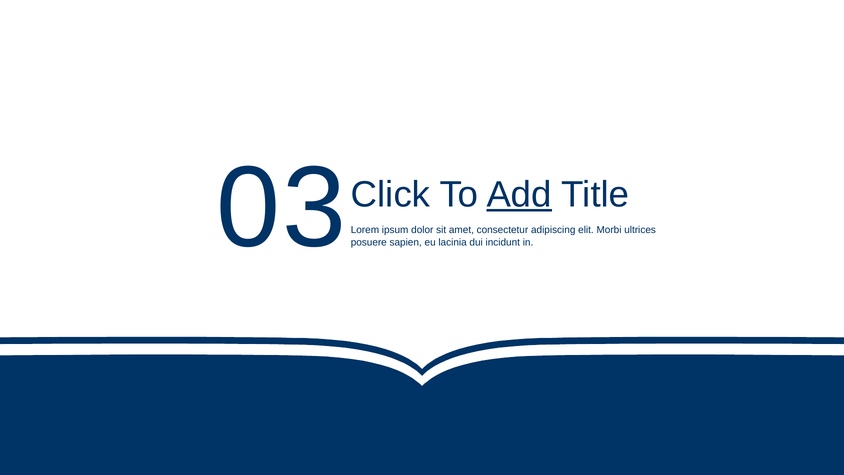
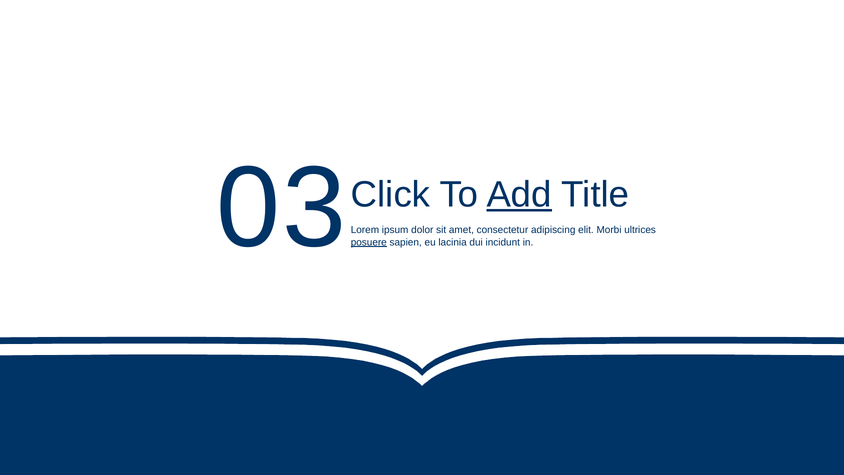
posuere underline: none -> present
